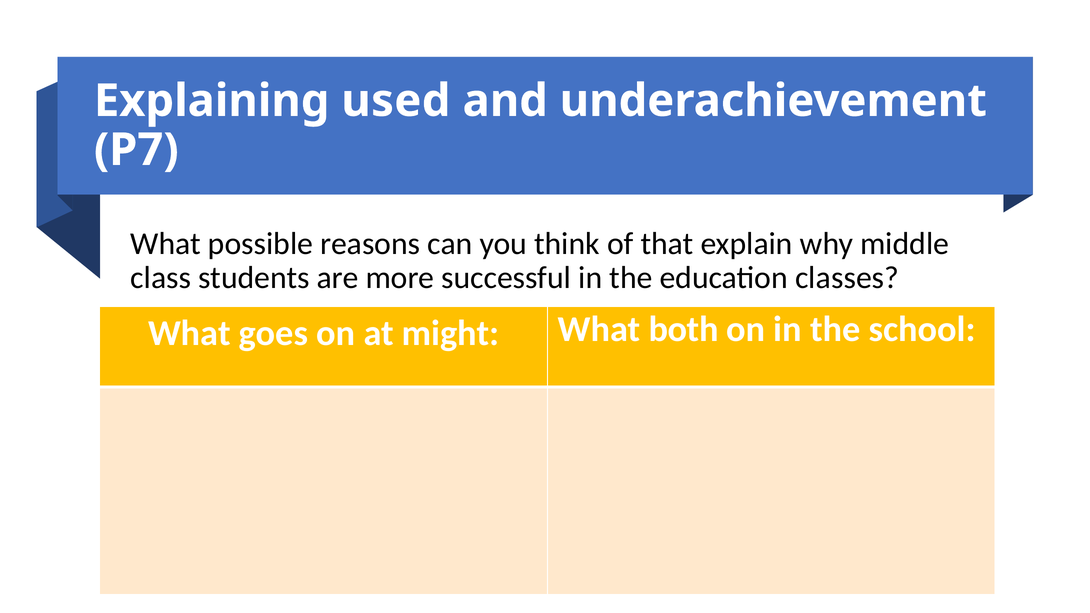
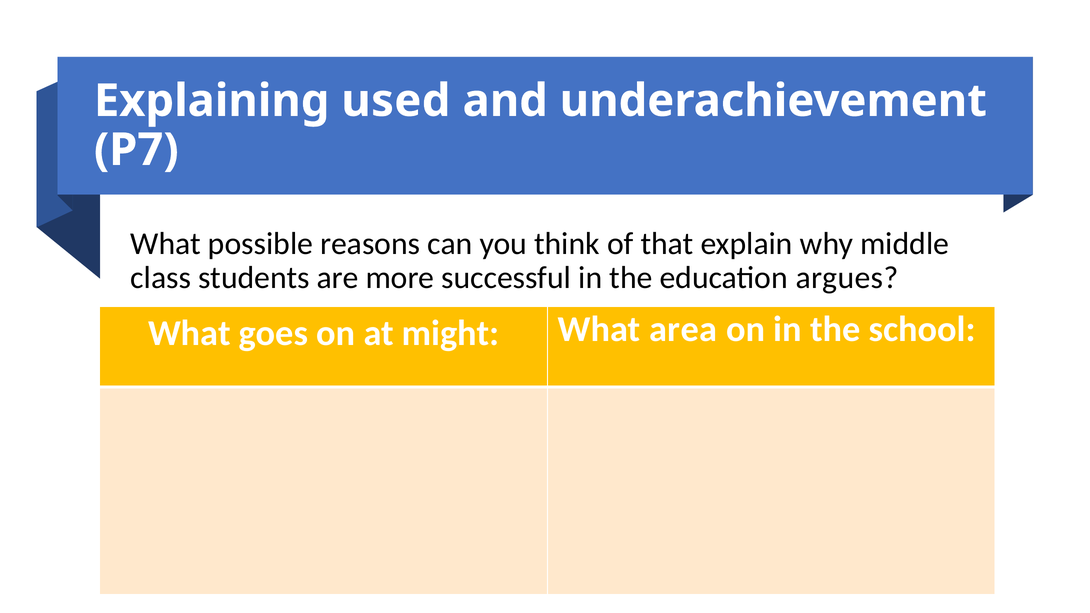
classes: classes -> argues
both: both -> area
